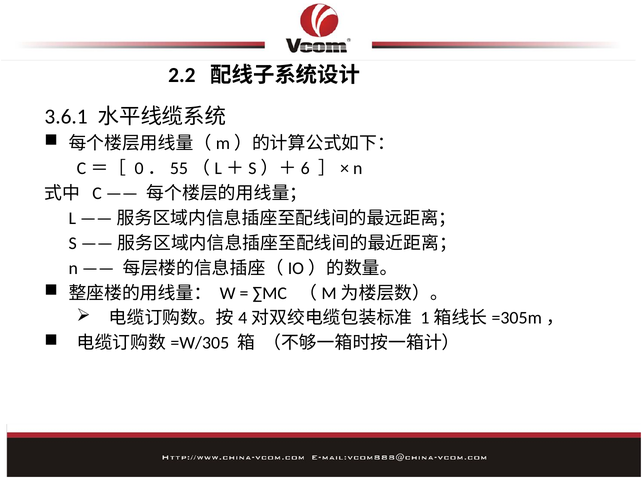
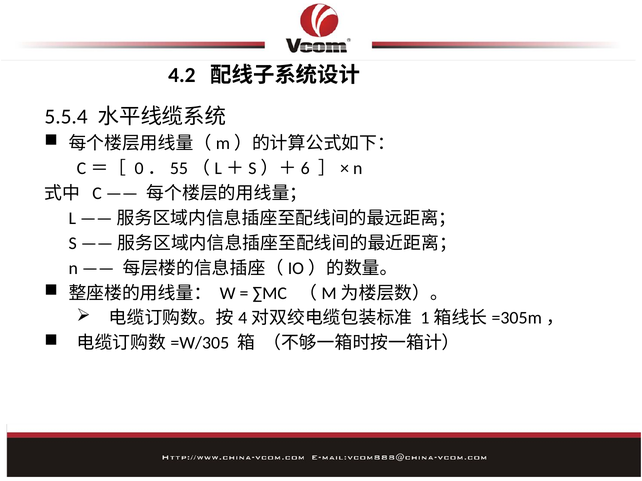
2.2: 2.2 -> 4.2
3.6.1: 3.6.1 -> 5.5.4
